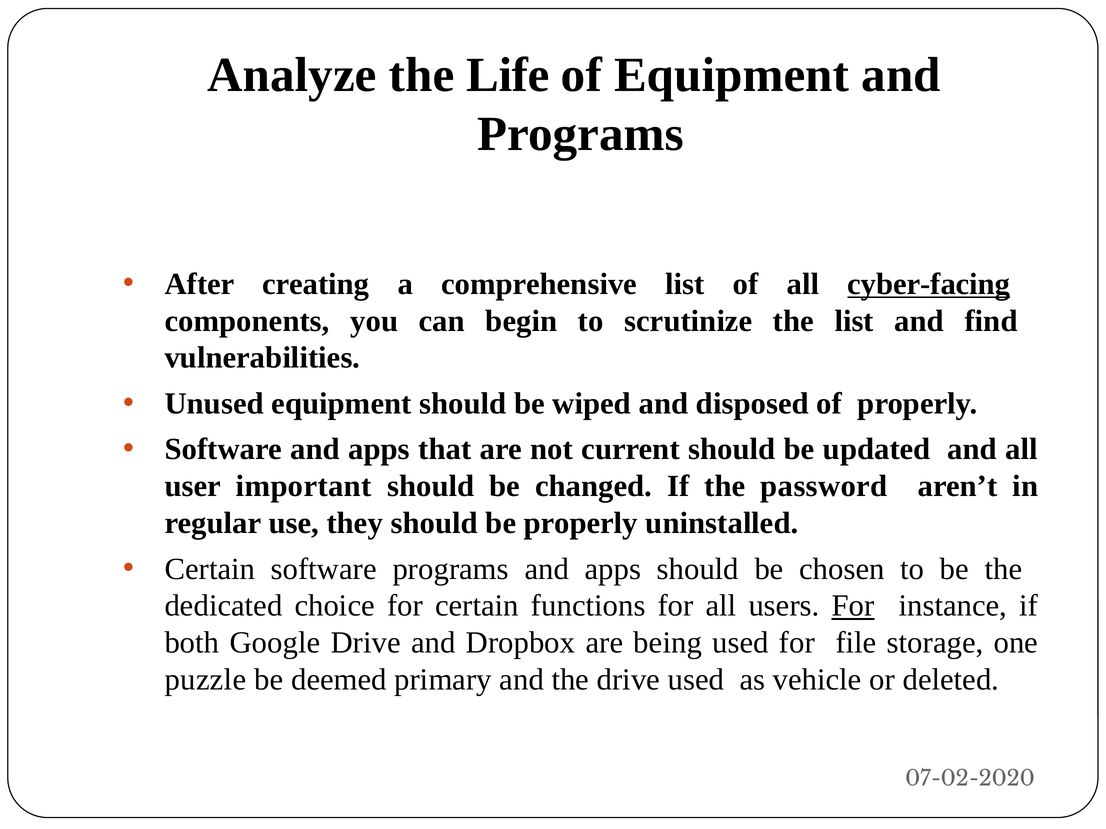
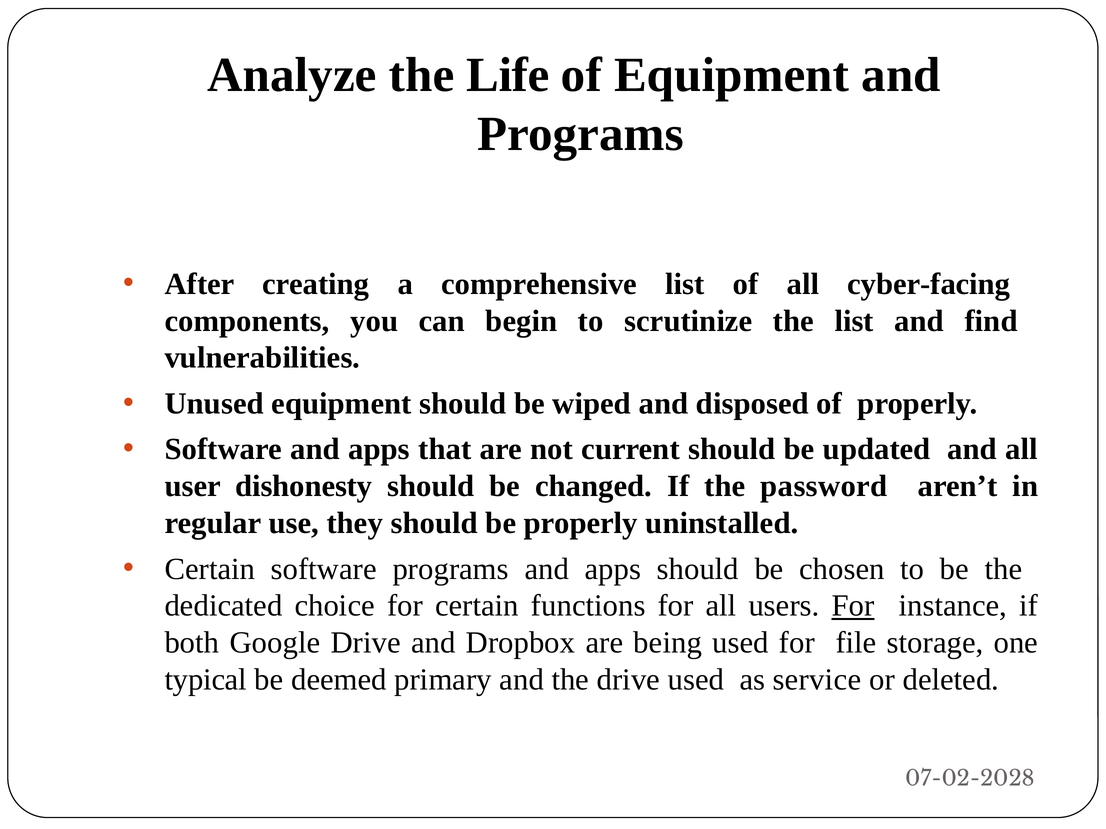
cyber-facing underline: present -> none
important: important -> dishonesty
puzzle: puzzle -> typical
vehicle: vehicle -> service
07-02-2020: 07-02-2020 -> 07-02-2028
